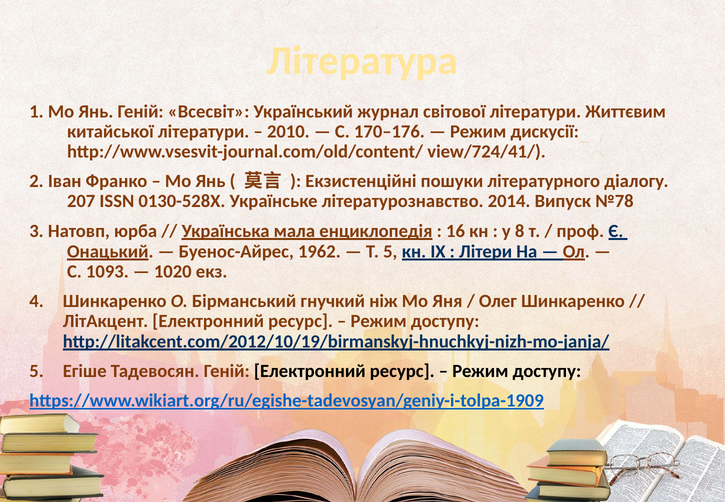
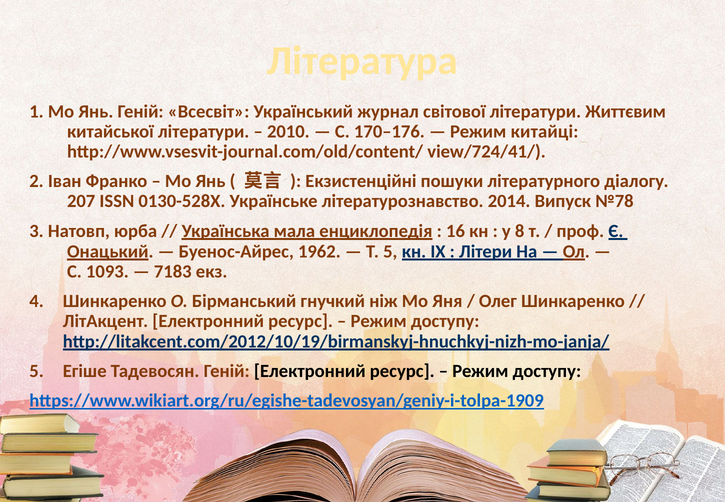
дискусії: дискусії -> китайці
1020: 1020 -> 7183
